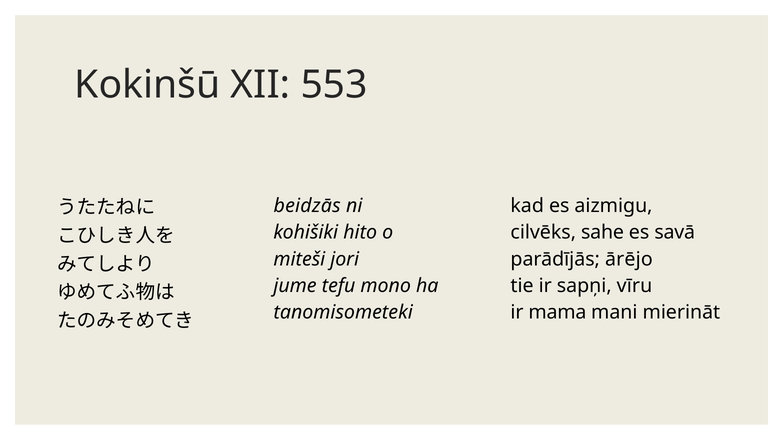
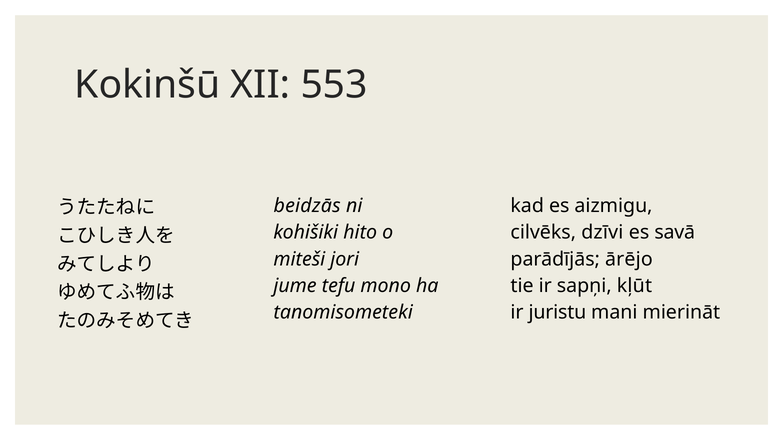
sahe: sahe -> dzīvi
vīru: vīru -> kļūt
mama: mama -> juristu
